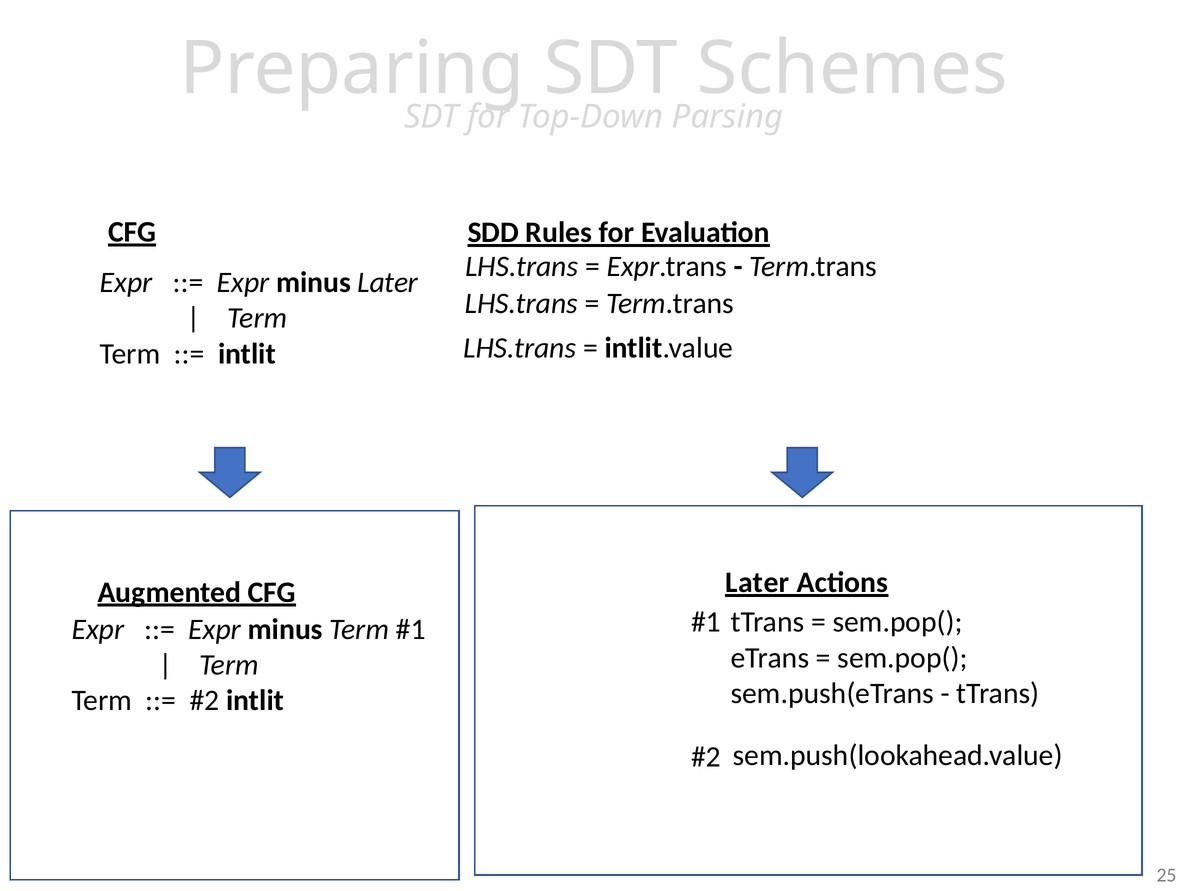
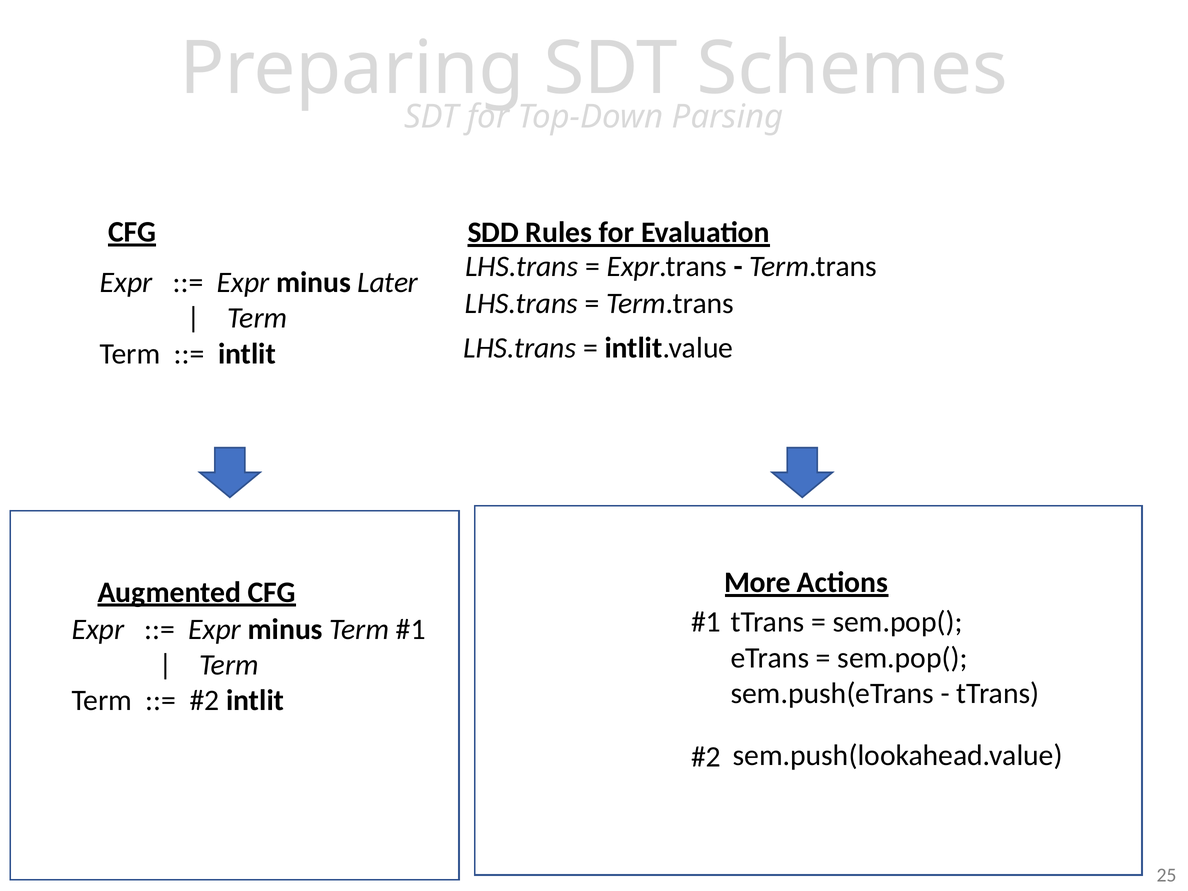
CFG Later: Later -> More
